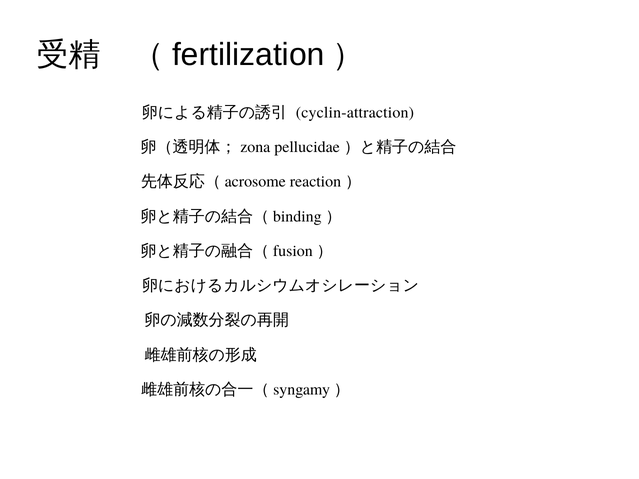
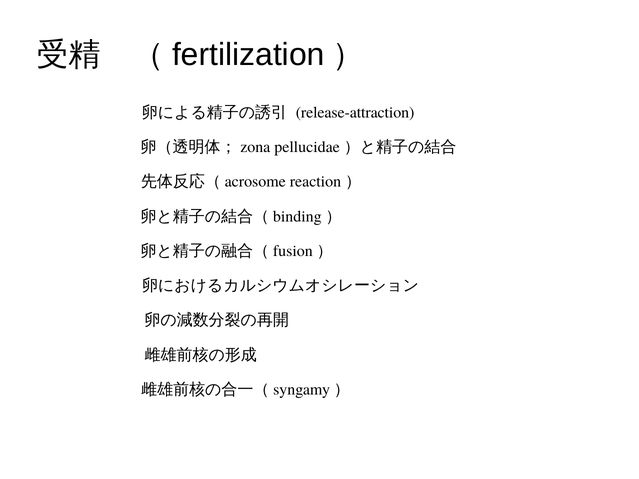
cyclin-attraction: cyclin-attraction -> release-attraction
